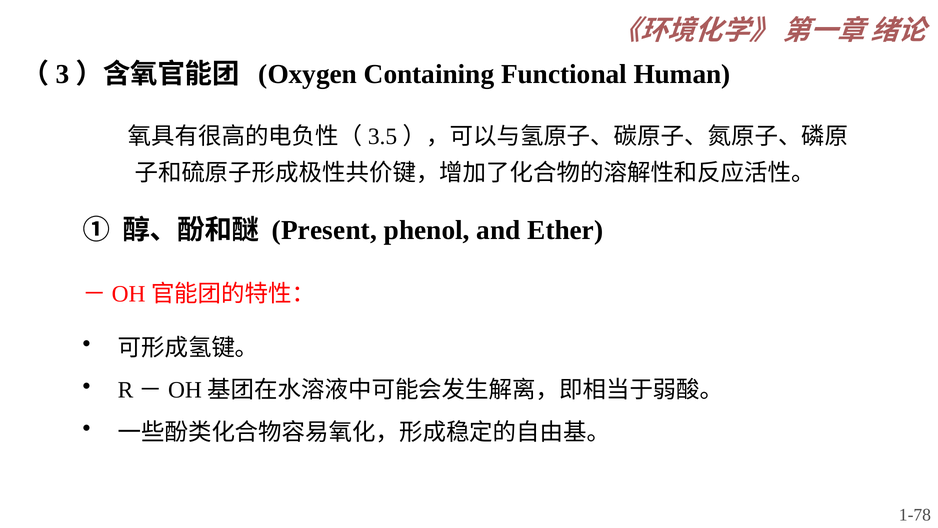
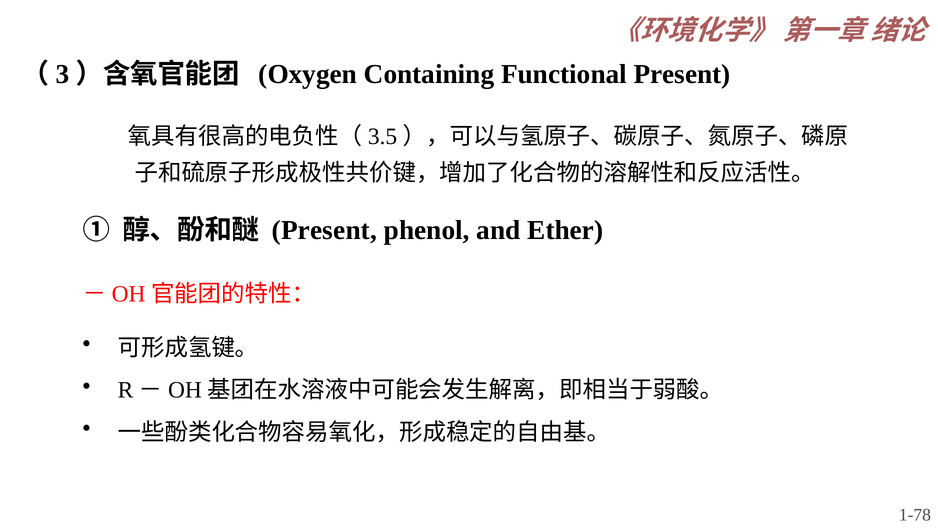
Functional Human: Human -> Present
